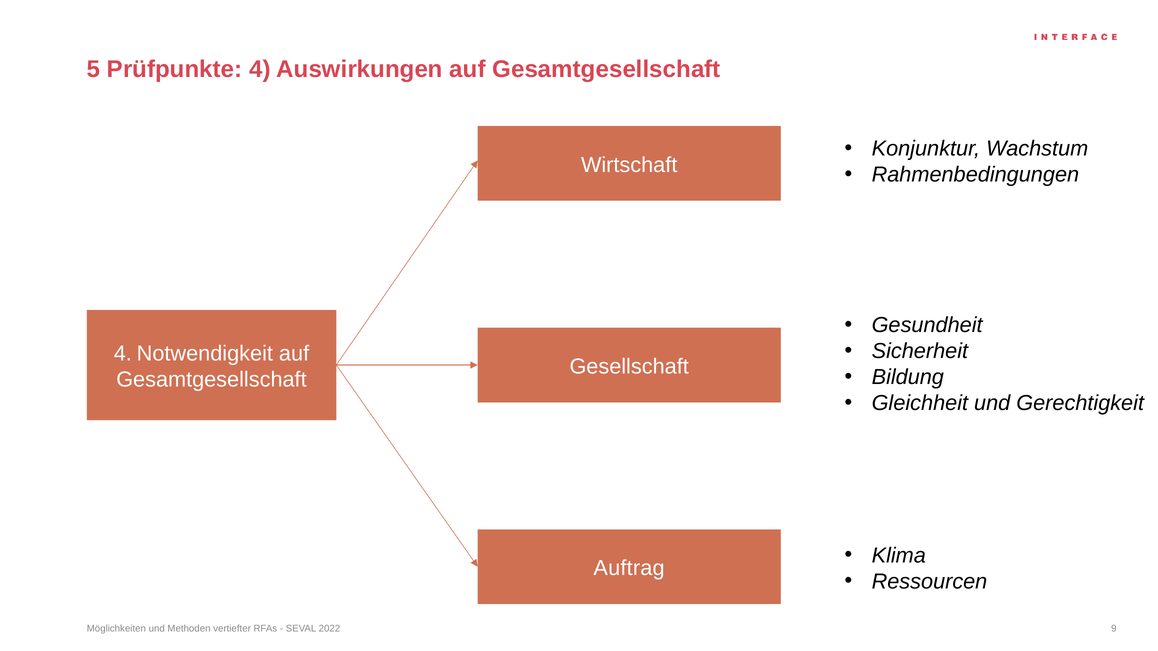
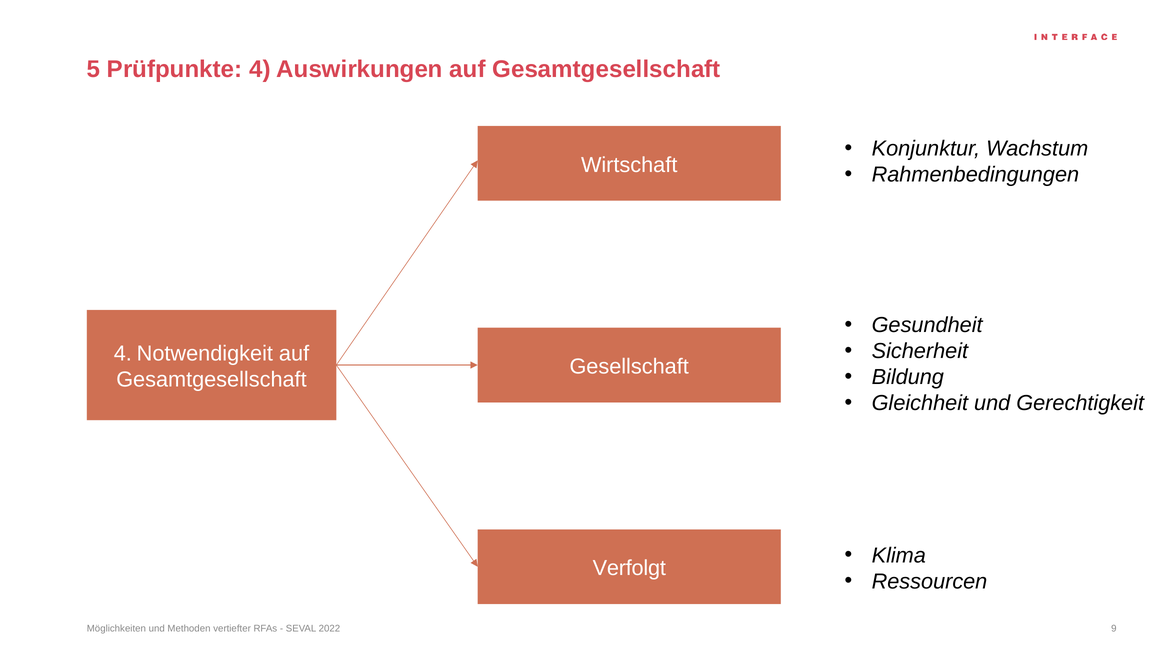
Auftrag: Auftrag -> Verfolgt
